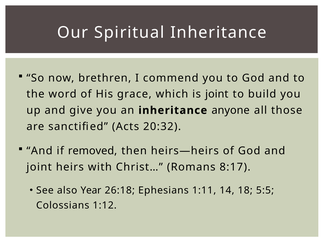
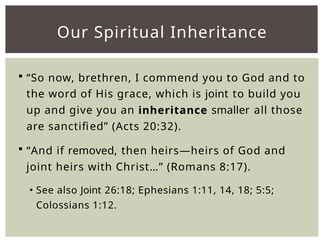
anyone: anyone -> smaller
also Year: Year -> Joint
